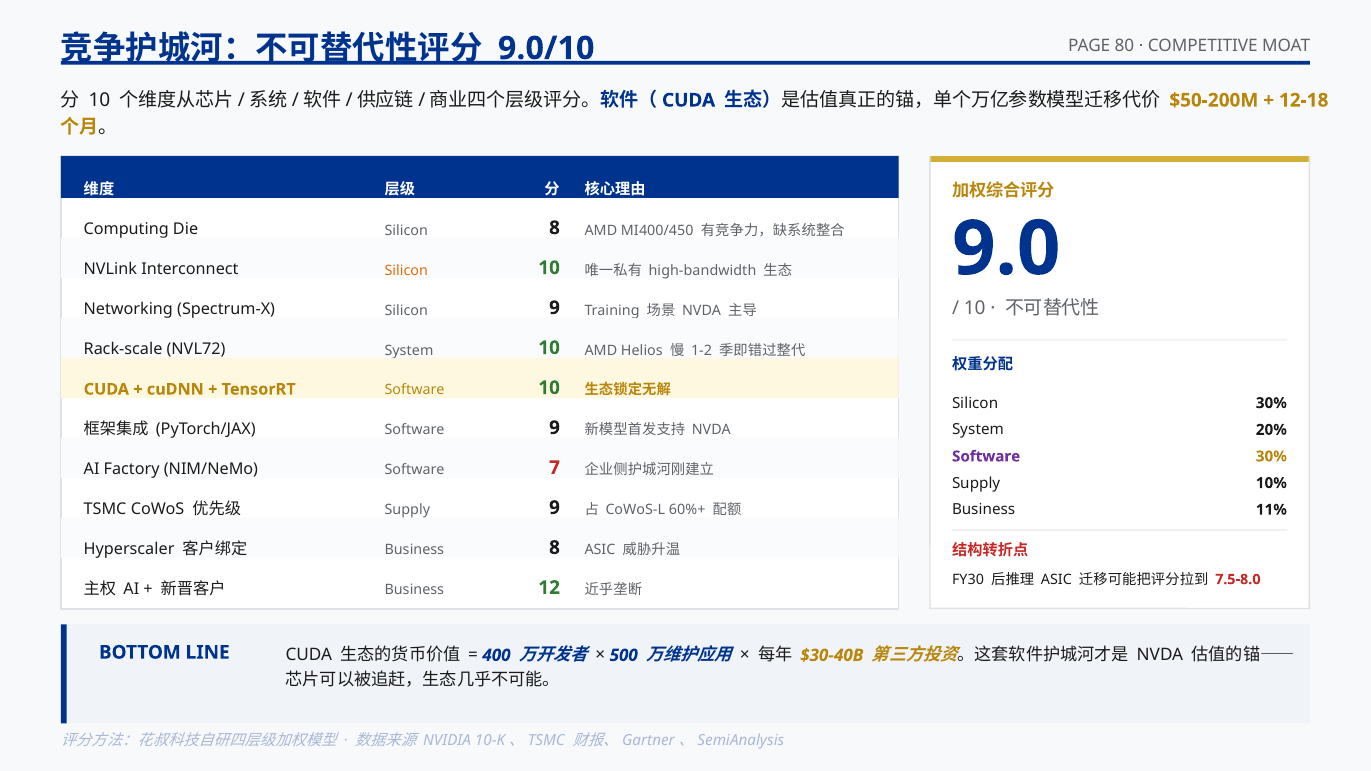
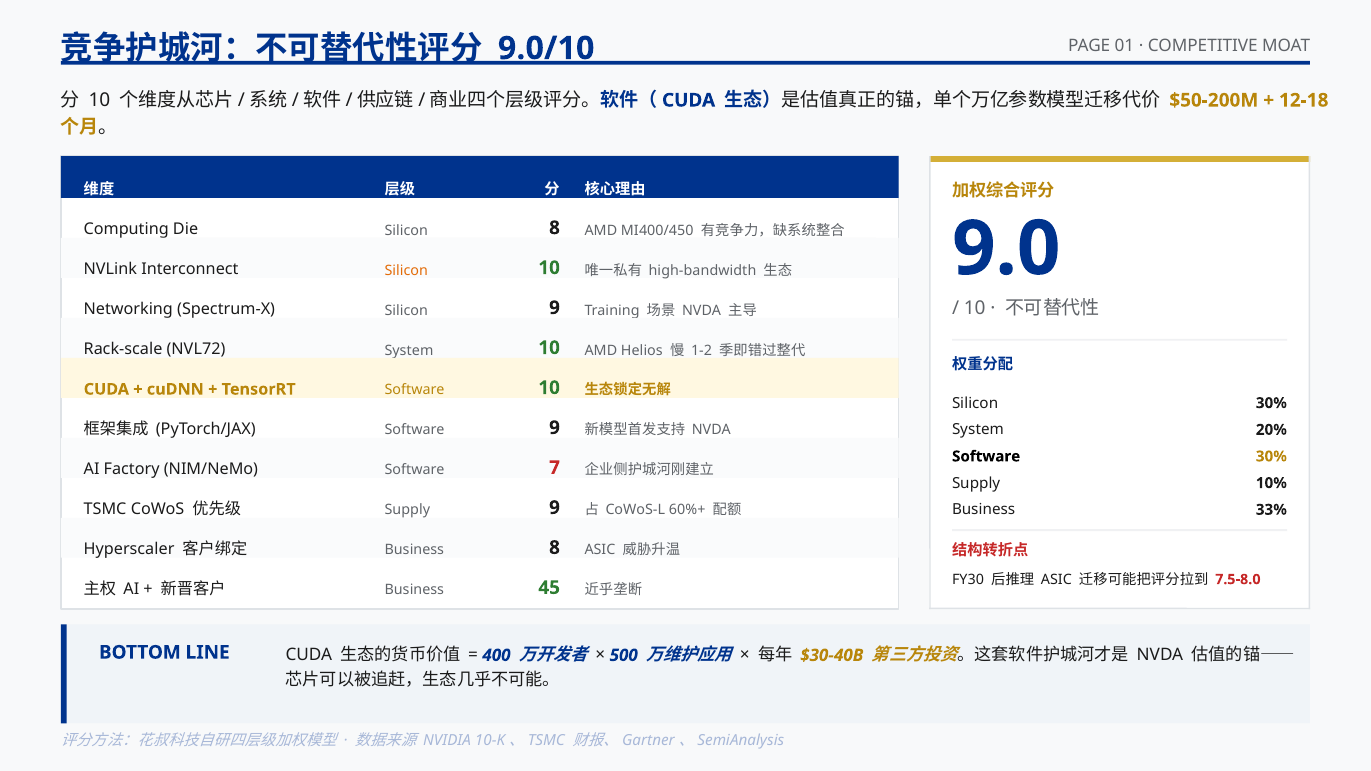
80: 80 -> 01
Software at (986, 457) colour: purple -> black
11%: 11% -> 33%
12: 12 -> 45
